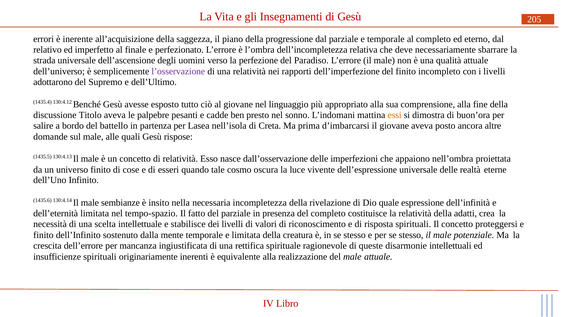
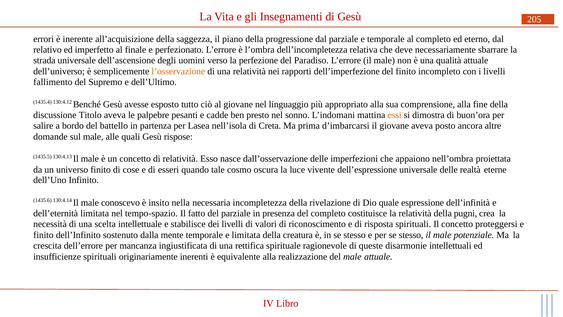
l’osservazione colour: purple -> orange
adottarono: adottarono -> fallimento
sembianze: sembianze -> conoscevo
adatti: adatti -> pugni
